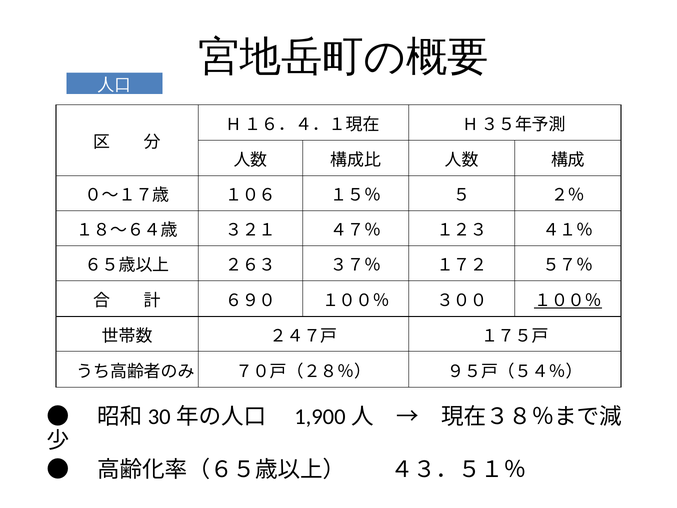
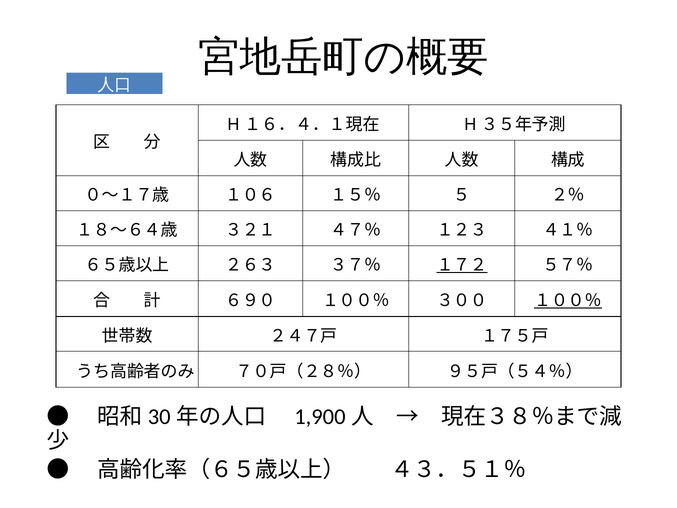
１７２ underline: none -> present
